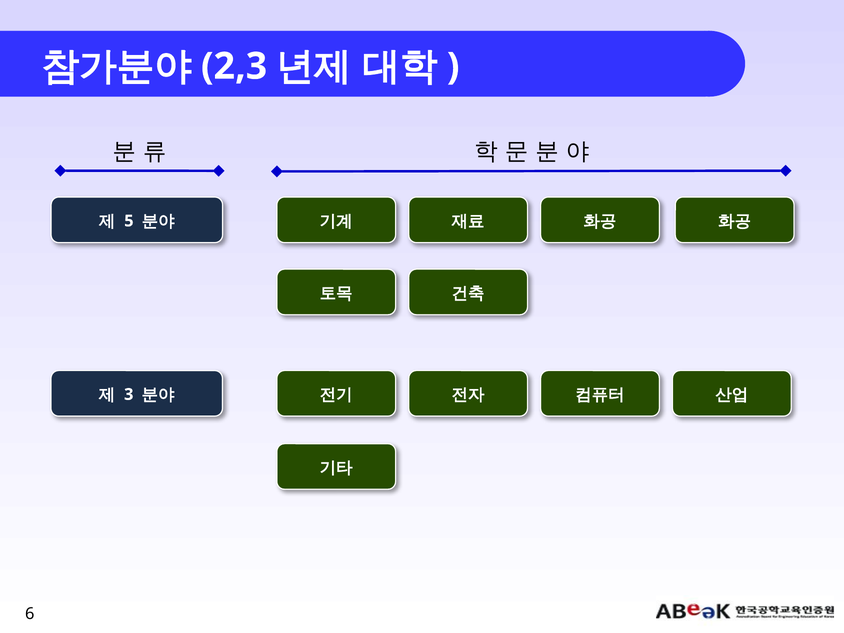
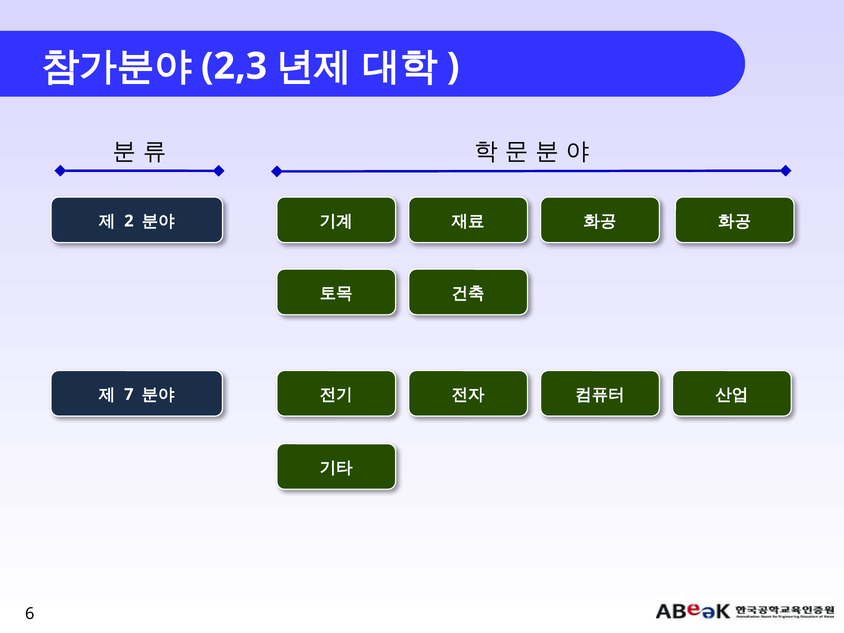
5: 5 -> 2
3: 3 -> 7
